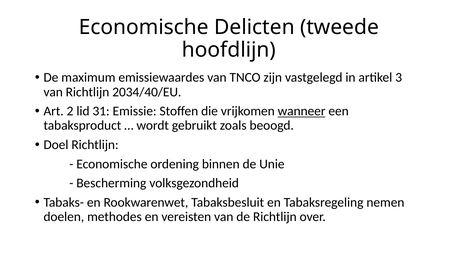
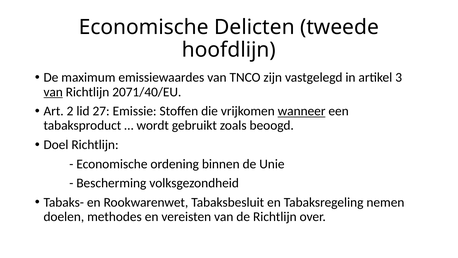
van at (53, 92) underline: none -> present
2034/40/EU: 2034/40/EU -> 2071/40/EU
31: 31 -> 27
